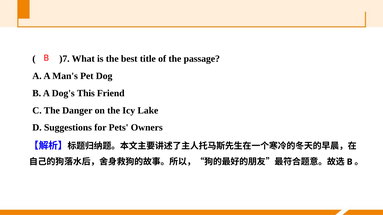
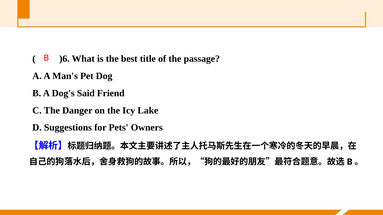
)7: )7 -> )6
This: This -> Said
